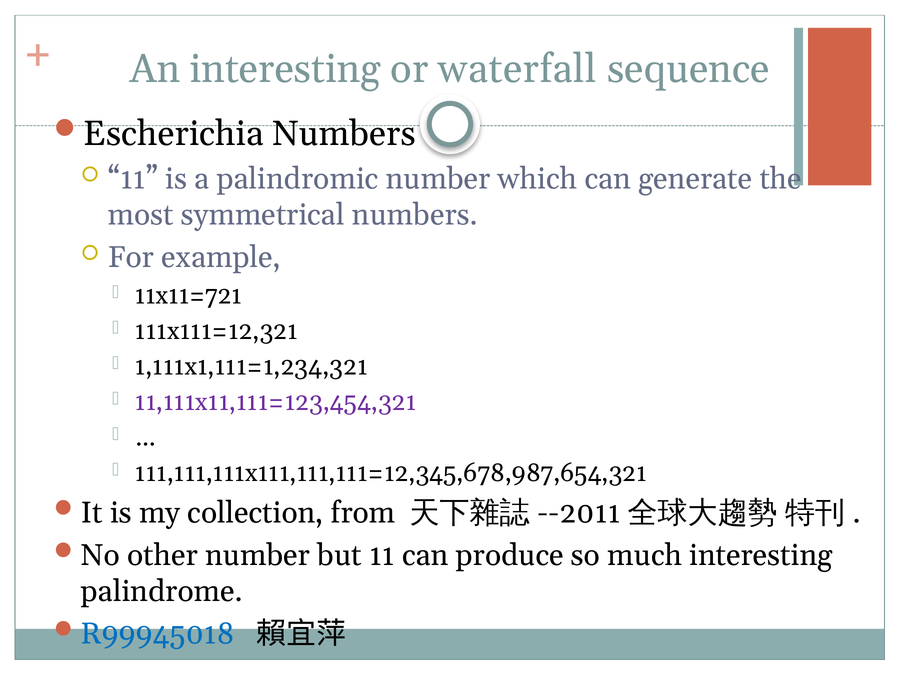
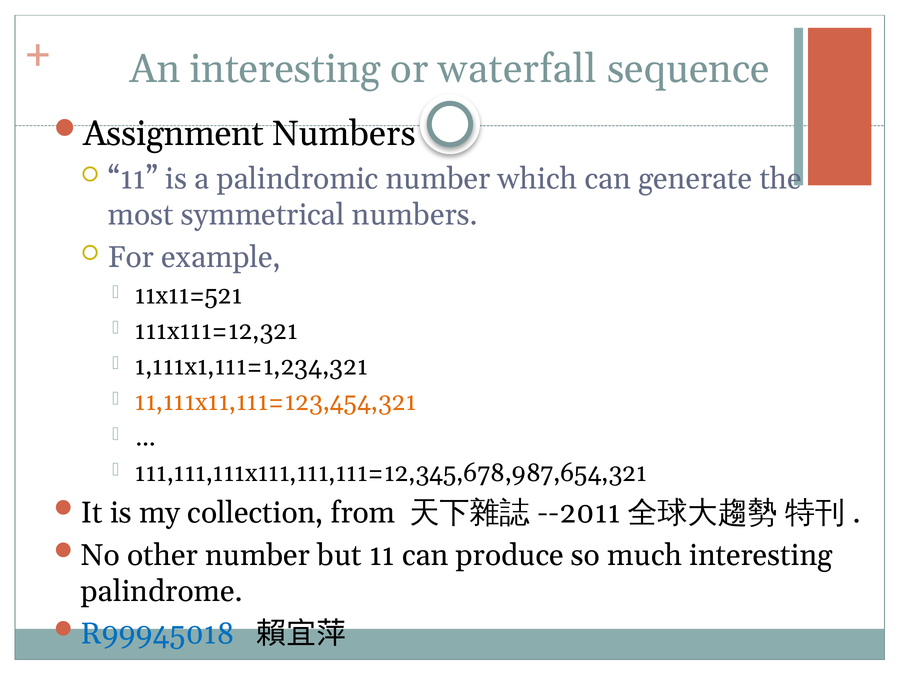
Escherichia: Escherichia -> Assignment
11x11=721: 11x11=721 -> 11x11=521
11,111x11,111=123,454,321 colour: purple -> orange
